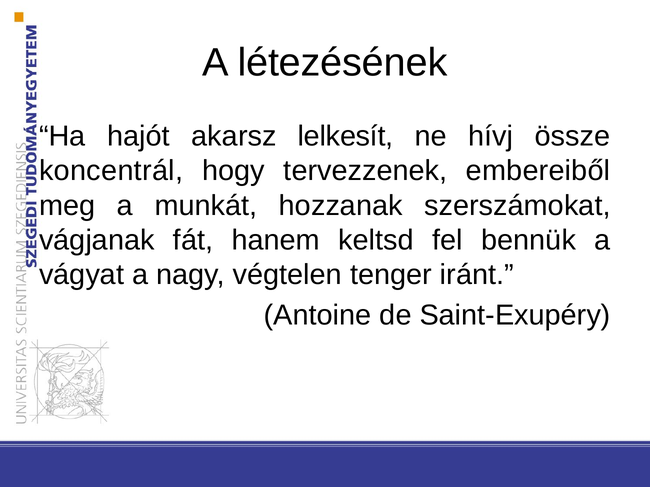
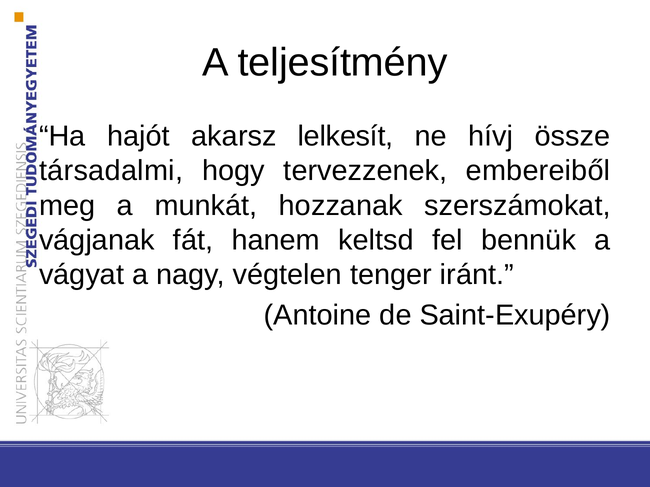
létezésének: létezésének -> teljesítmény
koncentrál: koncentrál -> társadalmi
